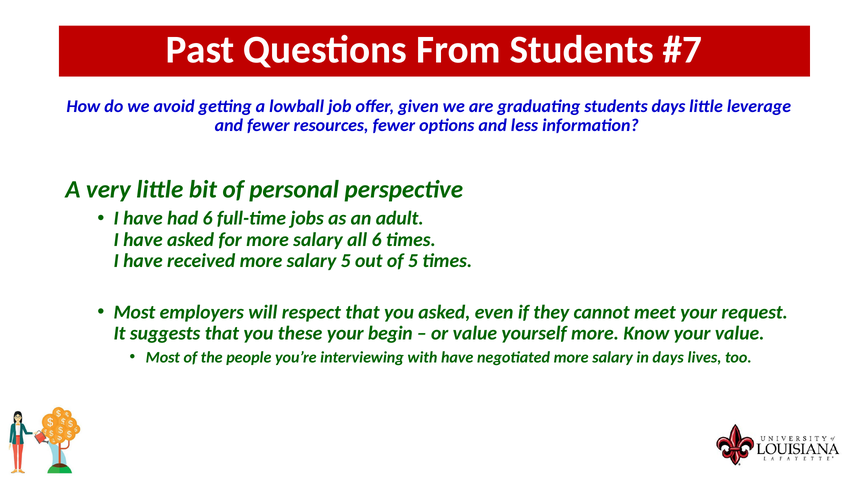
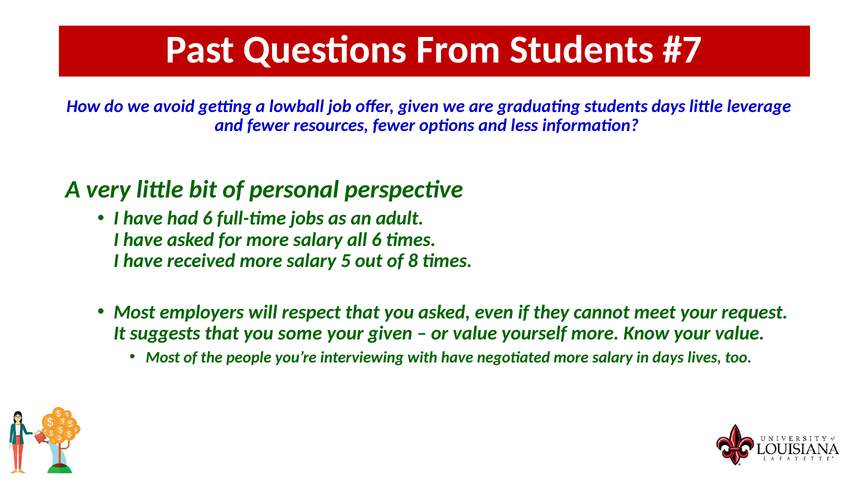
of 5: 5 -> 8
these: these -> some
your begin: begin -> given
